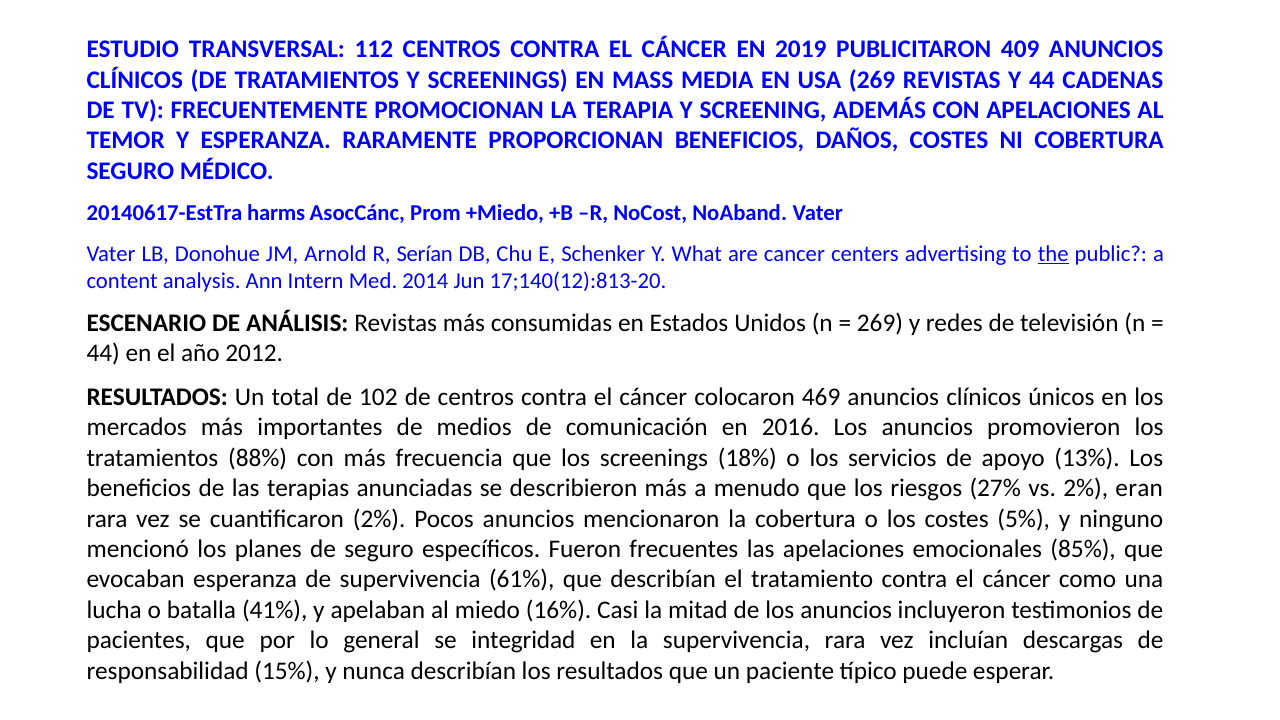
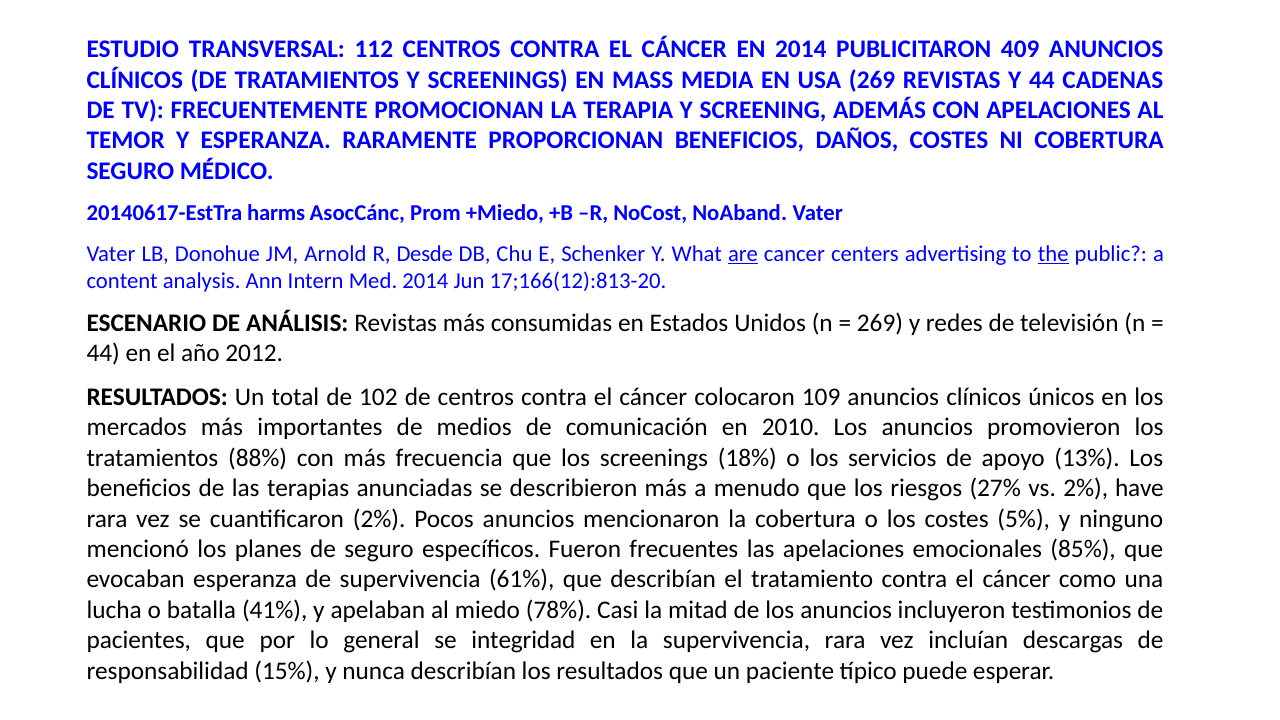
EN 2019: 2019 -> 2014
Serían: Serían -> Desde
are underline: none -> present
17;140(12):813-20: 17;140(12):813-20 -> 17;166(12):813-20
469: 469 -> 109
2016: 2016 -> 2010
eran: eran -> have
16%: 16% -> 78%
